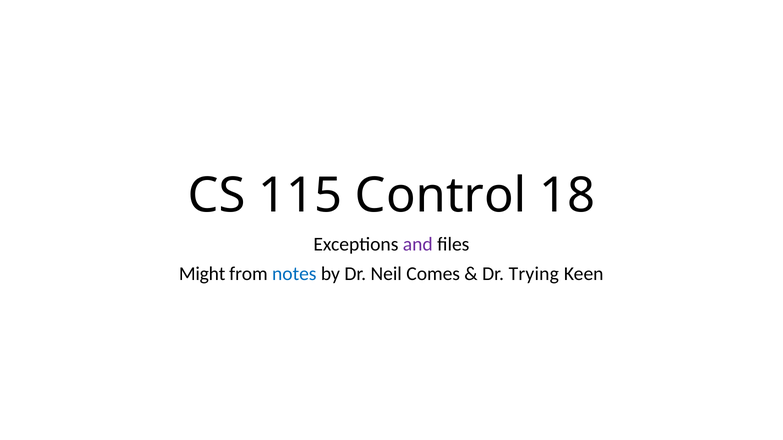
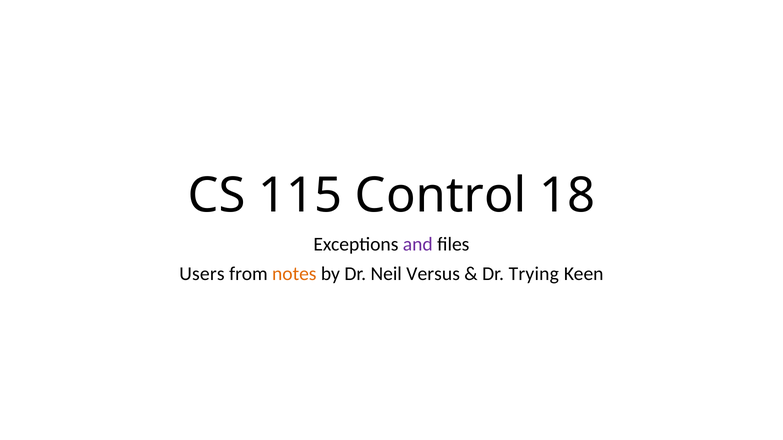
Might: Might -> Users
notes colour: blue -> orange
Comes: Comes -> Versus
